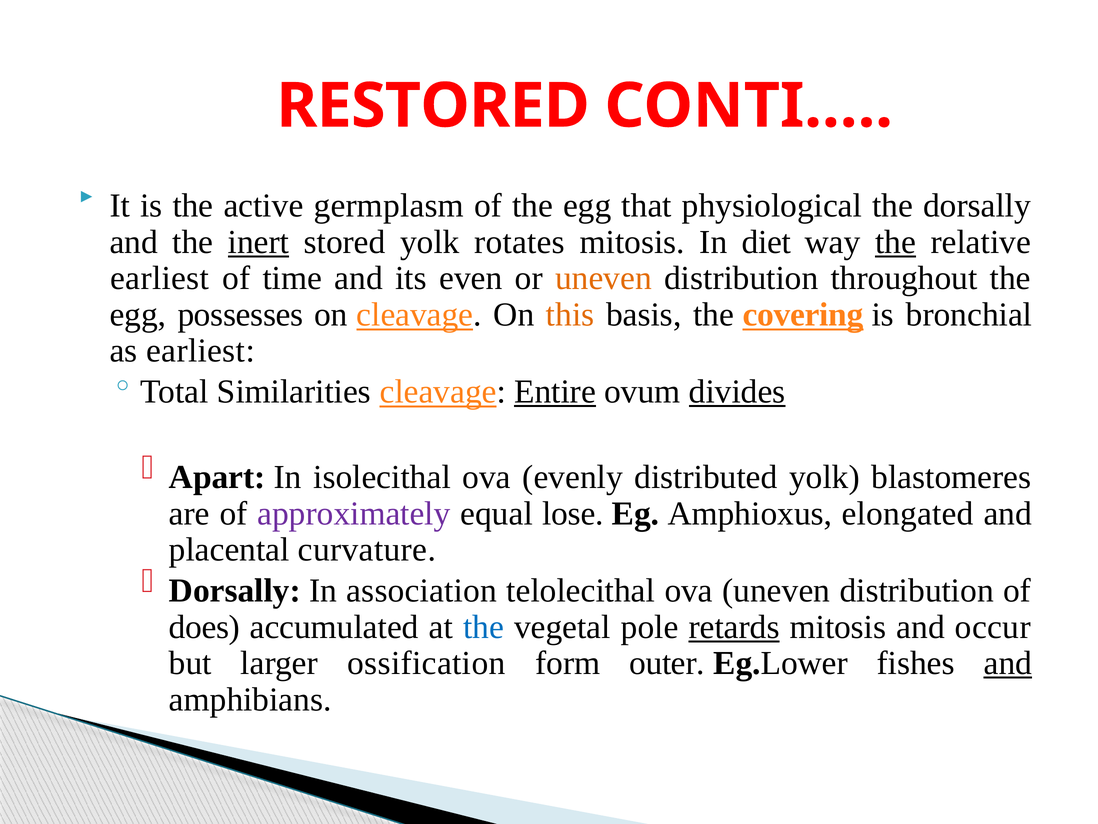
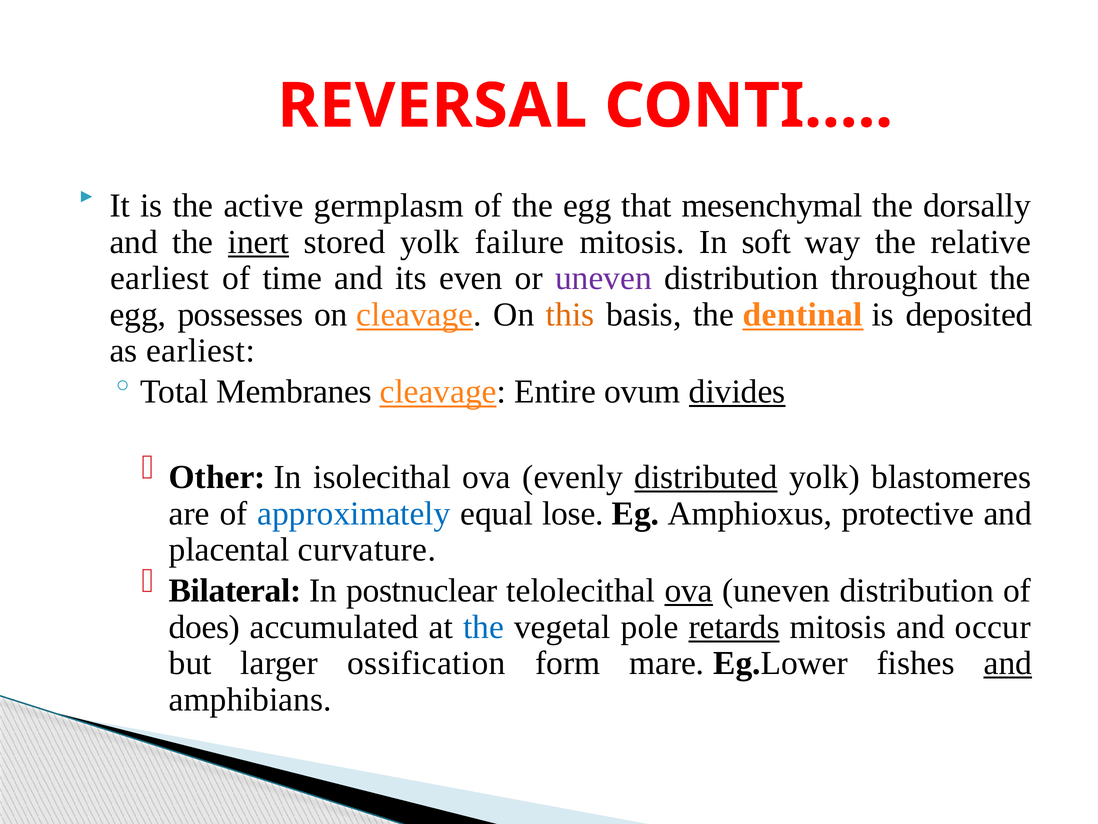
RESTORED: RESTORED -> REVERSAL
physiological: physiological -> mesenchymal
rotates: rotates -> failure
diet: diet -> soft
the at (896, 242) underline: present -> none
uneven at (603, 278) colour: orange -> purple
covering: covering -> dentinal
bronchial: bronchial -> deposited
Similarities: Similarities -> Membranes
Entire underline: present -> none
Apart: Apart -> Other
distributed underline: none -> present
approximately colour: purple -> blue
elongated: elongated -> protective
Dorsally at (235, 590): Dorsally -> Bilateral
association: association -> postnuclear
ova at (689, 590) underline: none -> present
outer: outer -> mare
